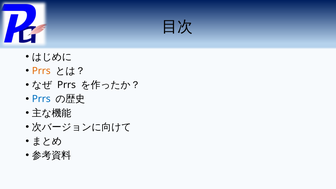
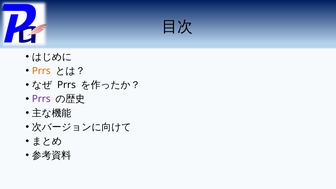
Prrs at (41, 99) colour: blue -> purple
